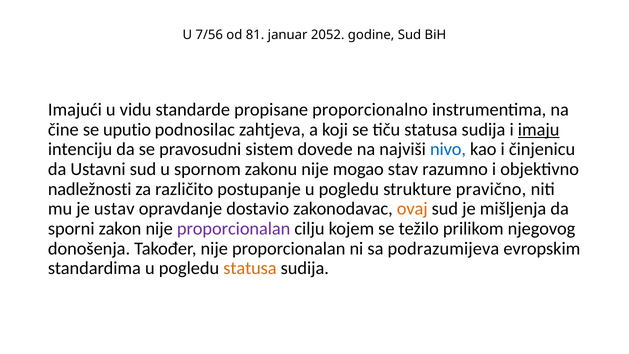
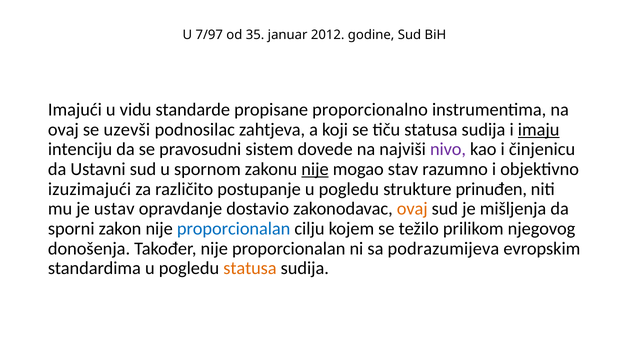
7/56: 7/56 -> 7/97
81: 81 -> 35
2052: 2052 -> 2012
čine at (63, 130): čine -> ovaj
uputio: uputio -> uzevši
nivo colour: blue -> purple
nije at (315, 169) underline: none -> present
nadležnosti: nadležnosti -> izuzimajući
pravično: pravično -> prinuđen
proporcionalan at (234, 229) colour: purple -> blue
